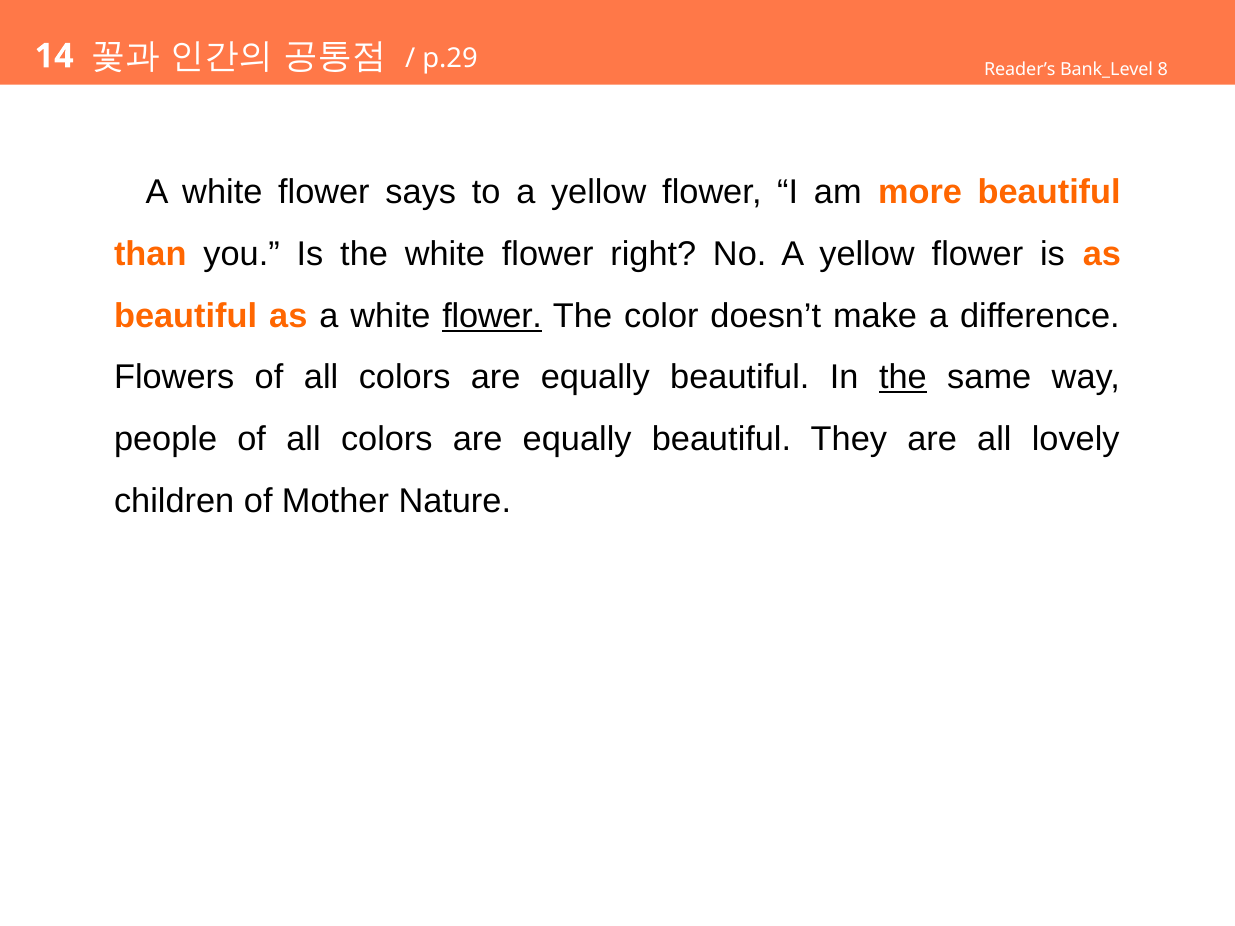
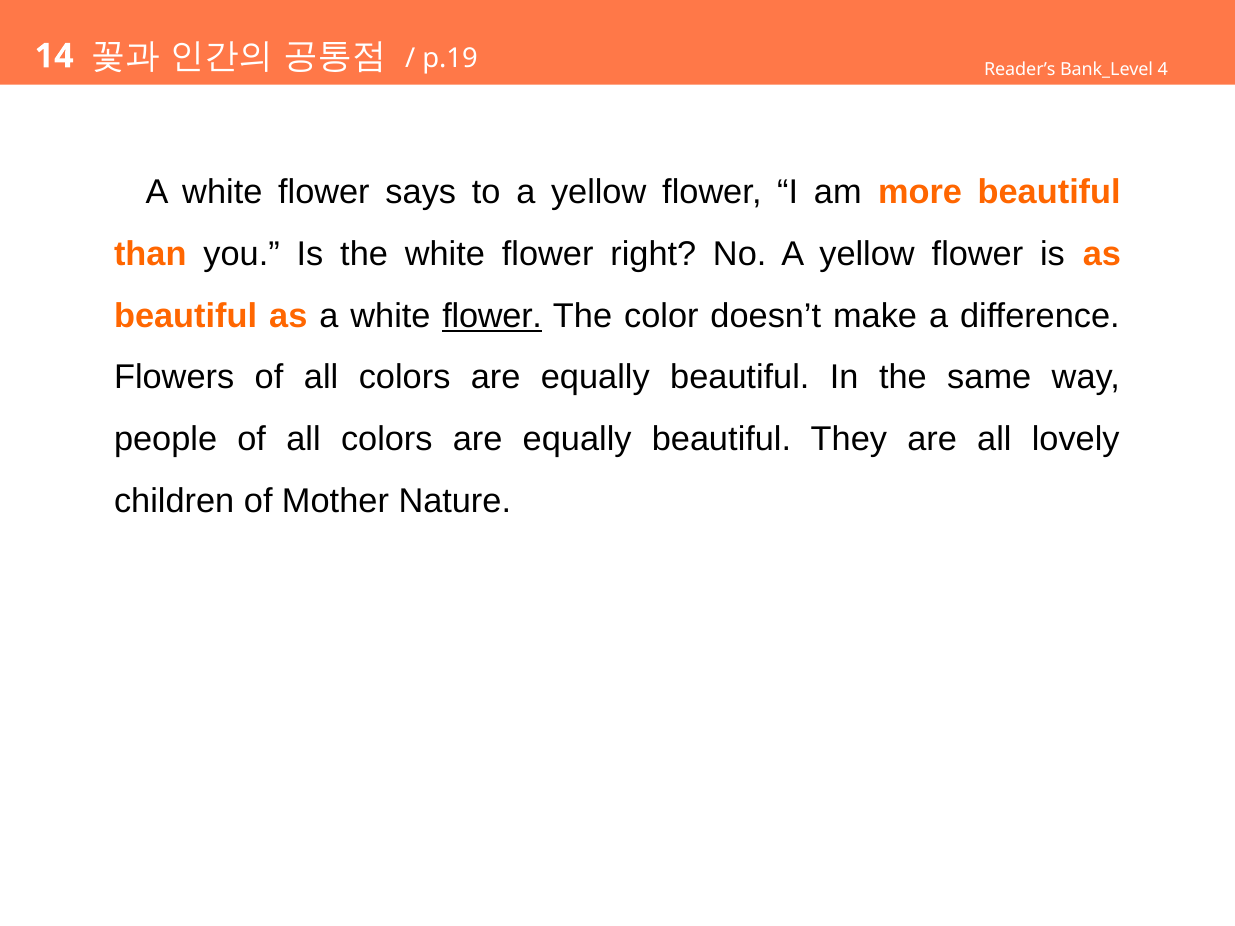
p.29: p.29 -> p.19
8: 8 -> 4
the at (903, 378) underline: present -> none
